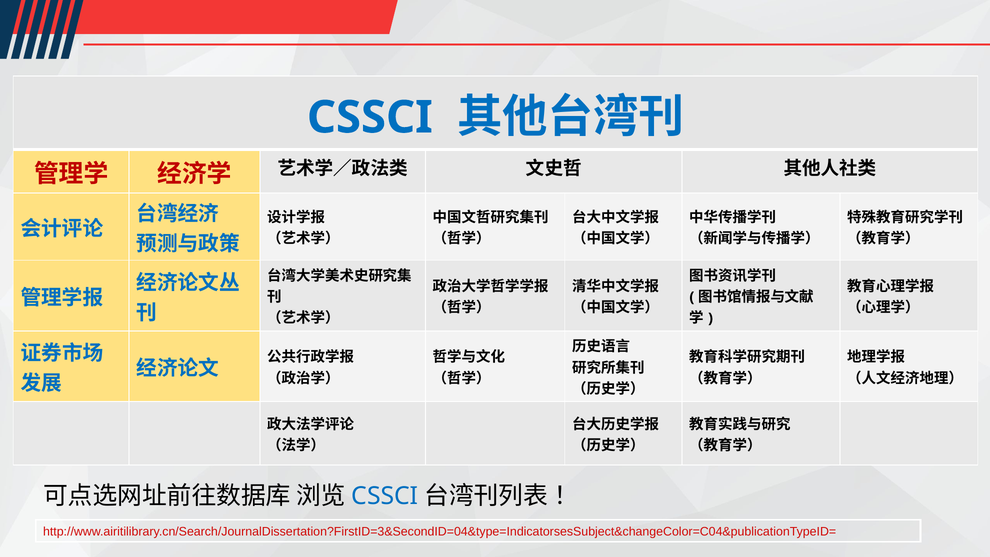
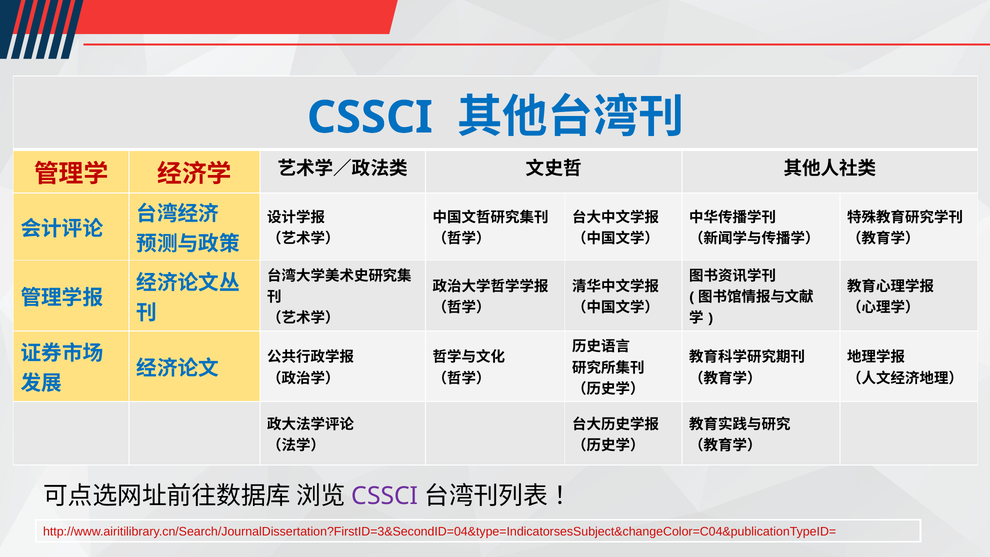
CSSCI at (385, 496) colour: blue -> purple
